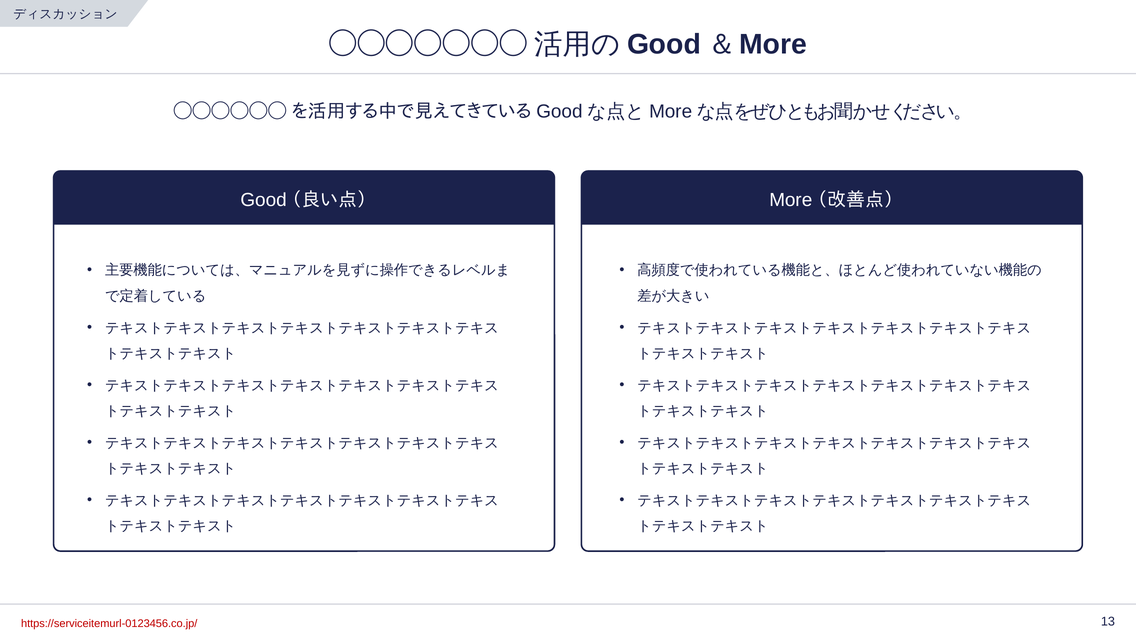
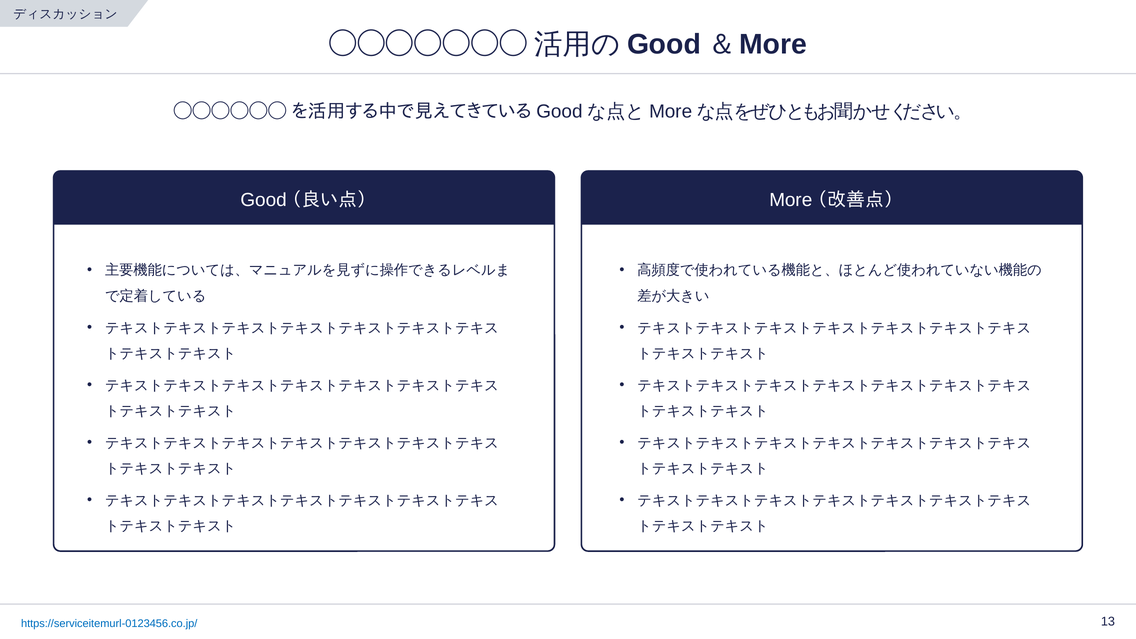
https://serviceitemurl-0123456.co.jp/ colour: red -> blue
